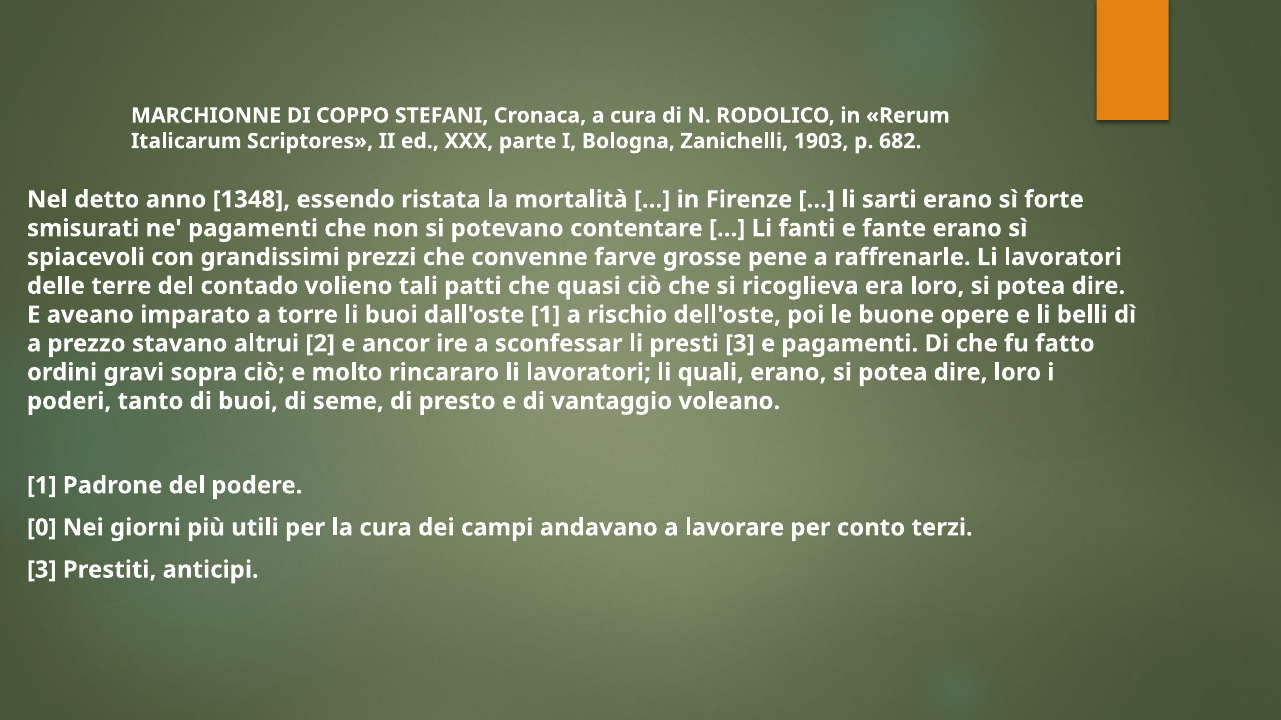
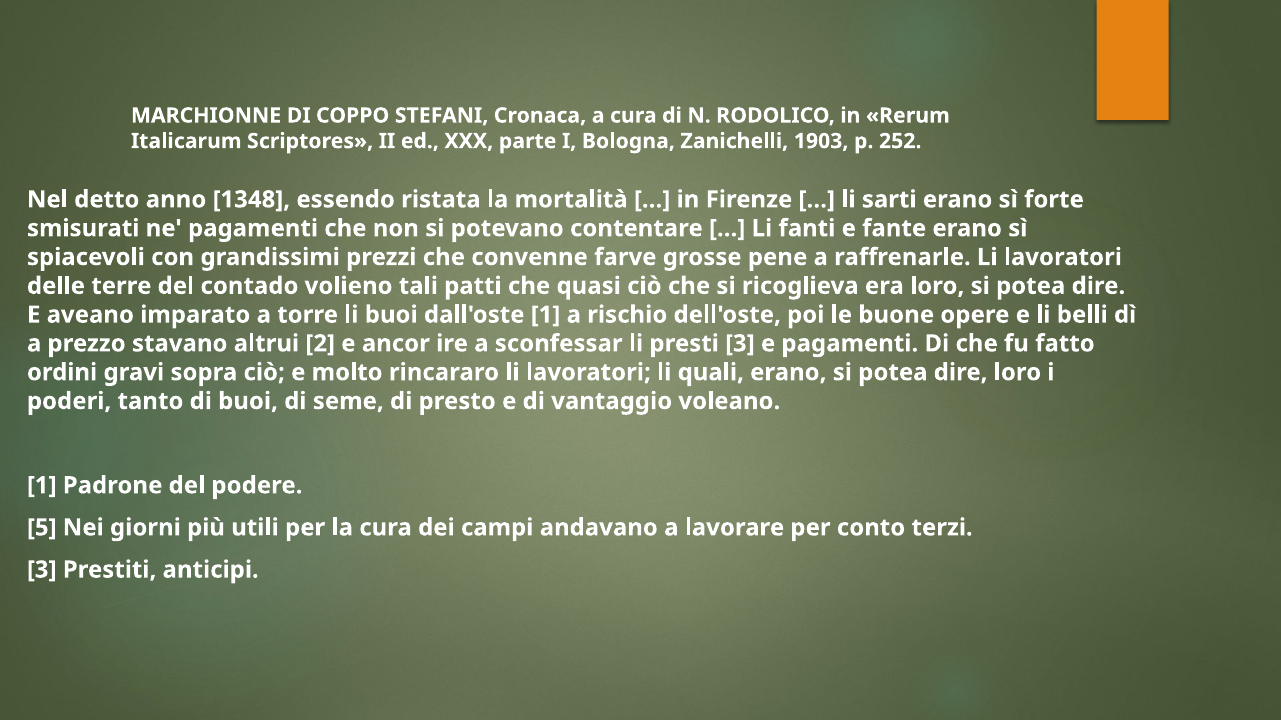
682: 682 -> 252
0: 0 -> 5
